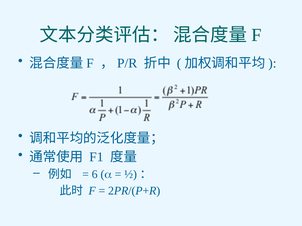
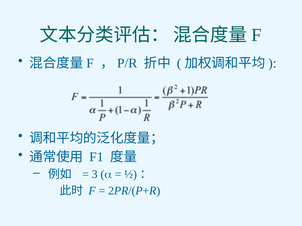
6: 6 -> 3
